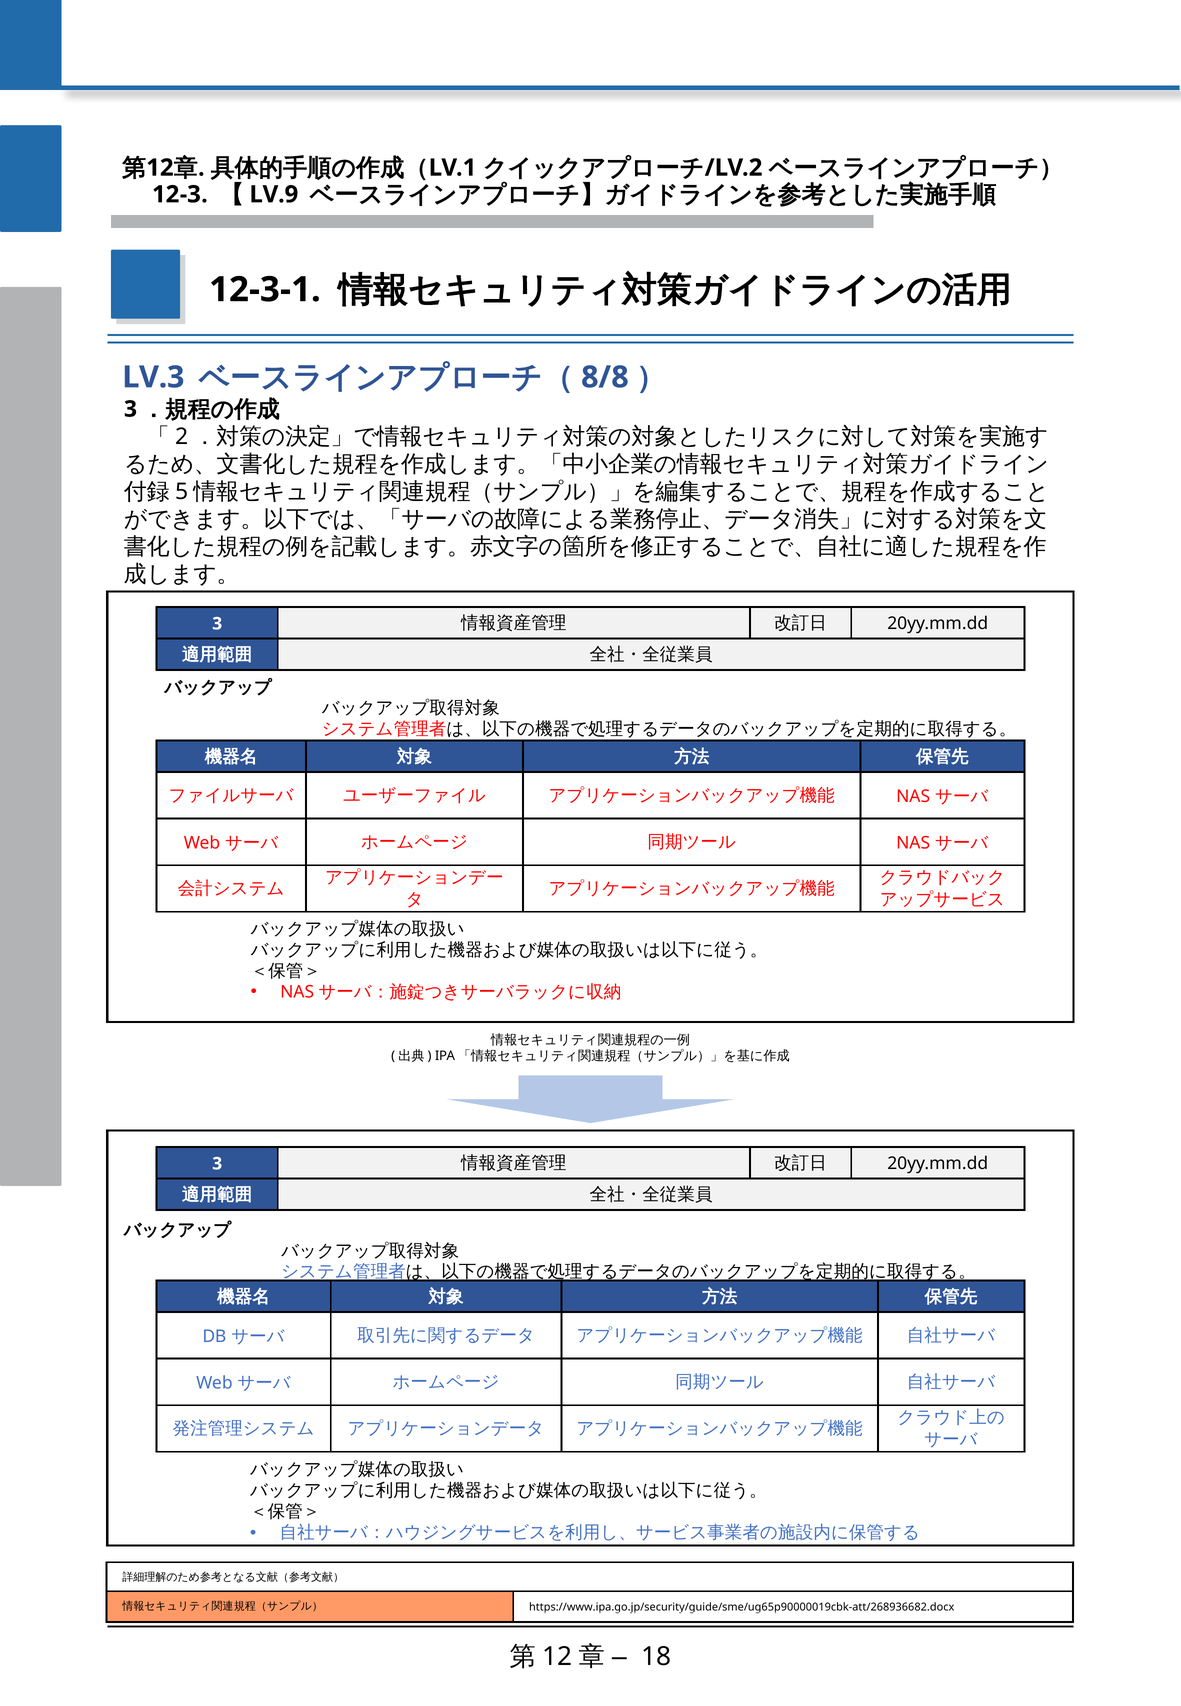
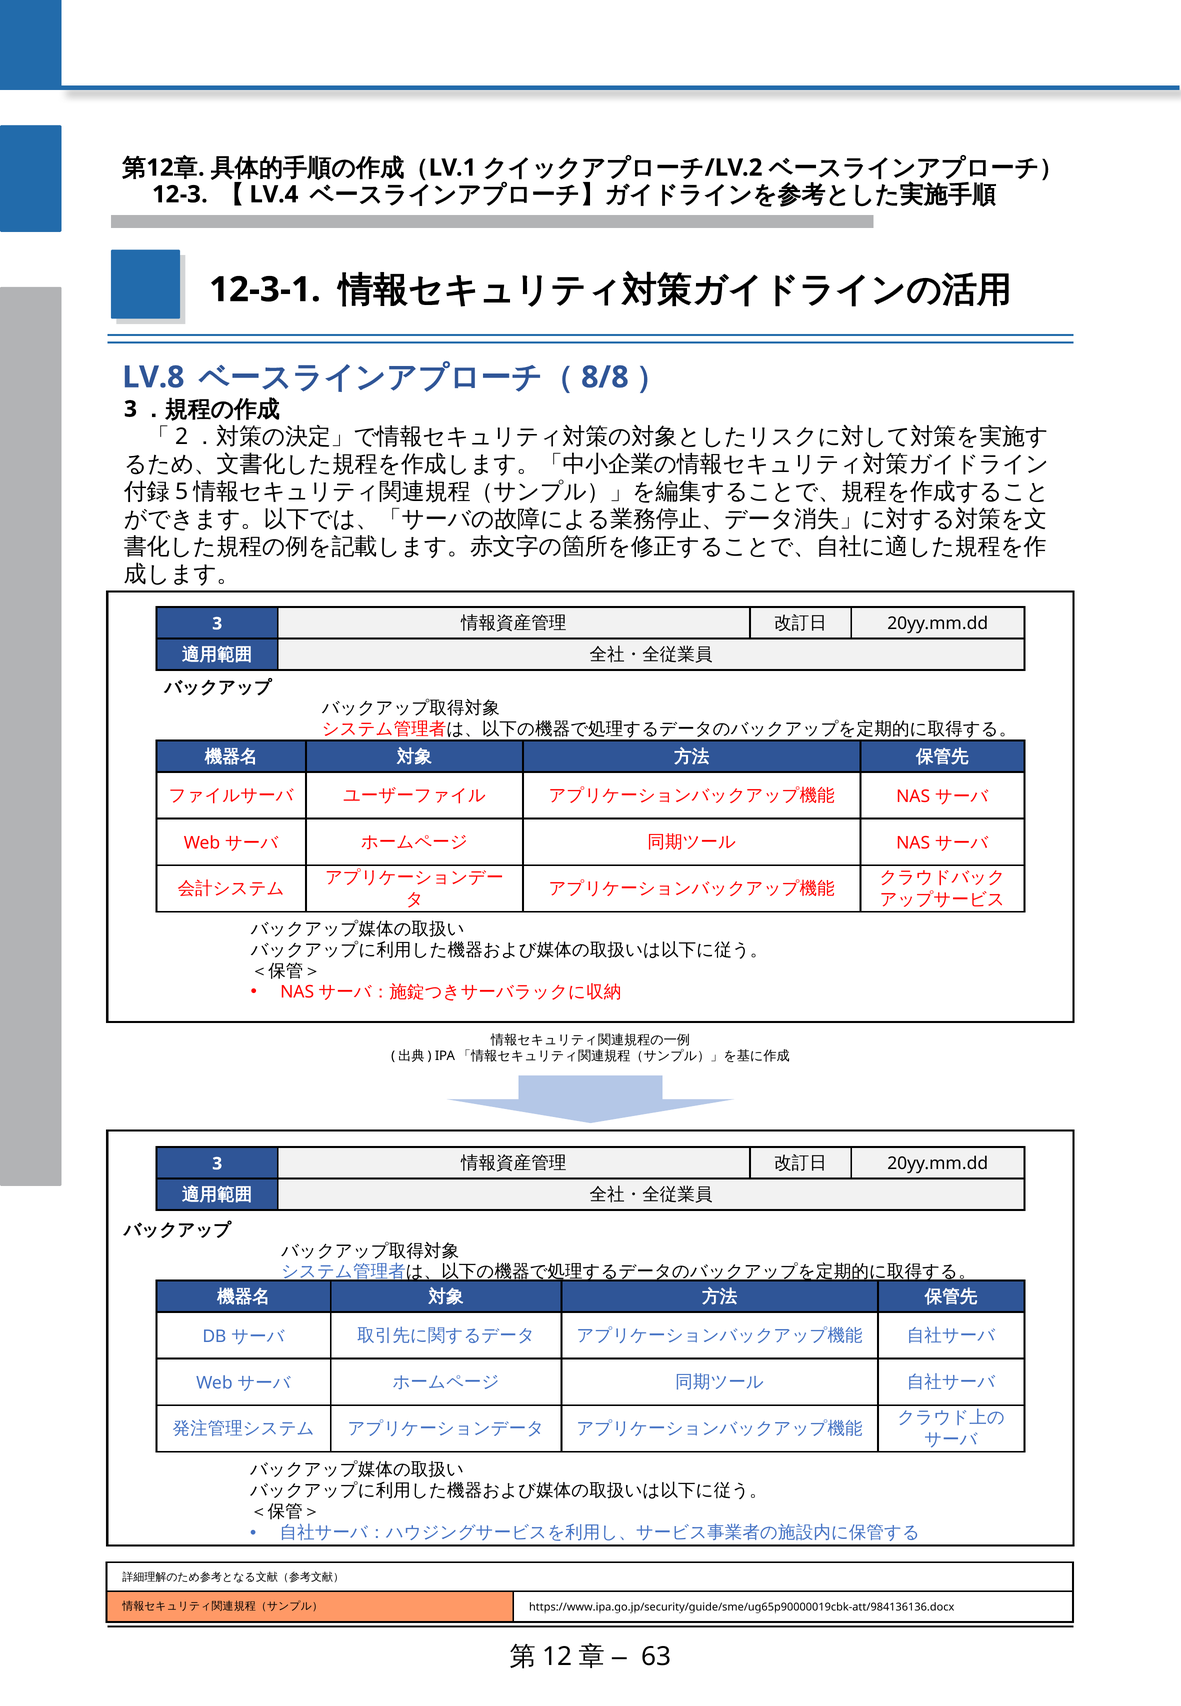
LV.9: LV.9 -> LV.4
LV.3: LV.3 -> LV.8
https://www.ipa.go.jp/security/guide/sme/ug65p90000019cbk-att/268936682.docx: https://www.ipa.go.jp/security/guide/sme/ug65p90000019cbk-att/268936682.docx -> https://www.ipa.go.jp/security/guide/sme/ug65p90000019cbk-att/984136136.docx
18: 18 -> 63
